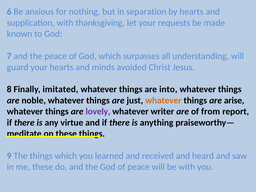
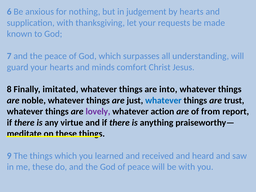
separation: separation -> judgement
avoided: avoided -> comfort
whatever at (163, 100) colour: orange -> blue
arise: arise -> trust
writer: writer -> action
